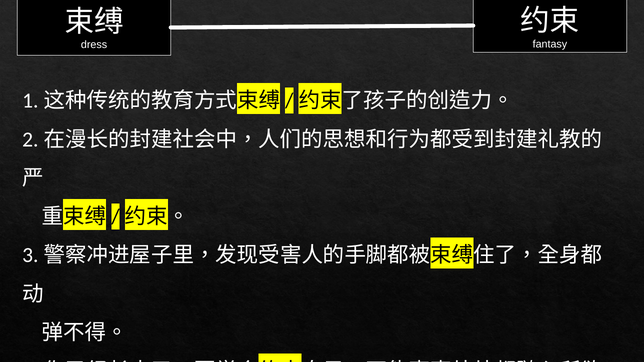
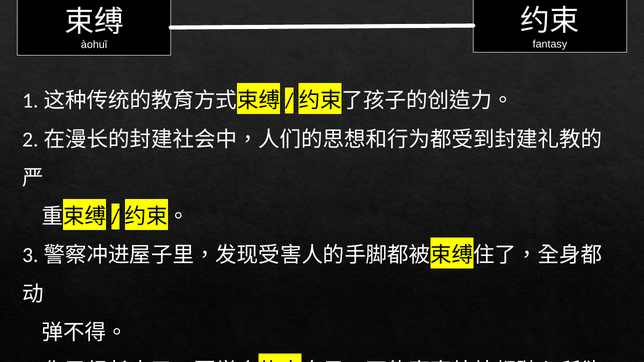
dress: dress -> àohuǐ
